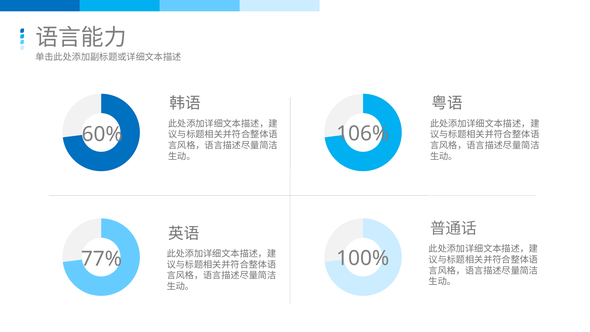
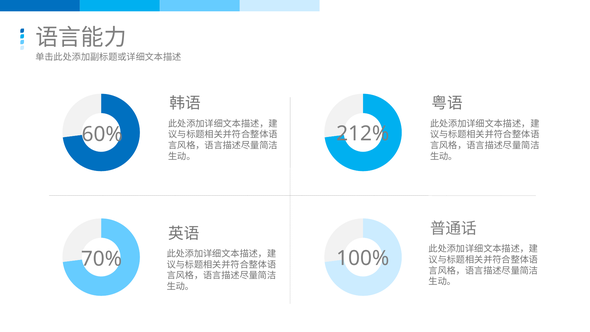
106%: 106% -> 212%
77%: 77% -> 70%
